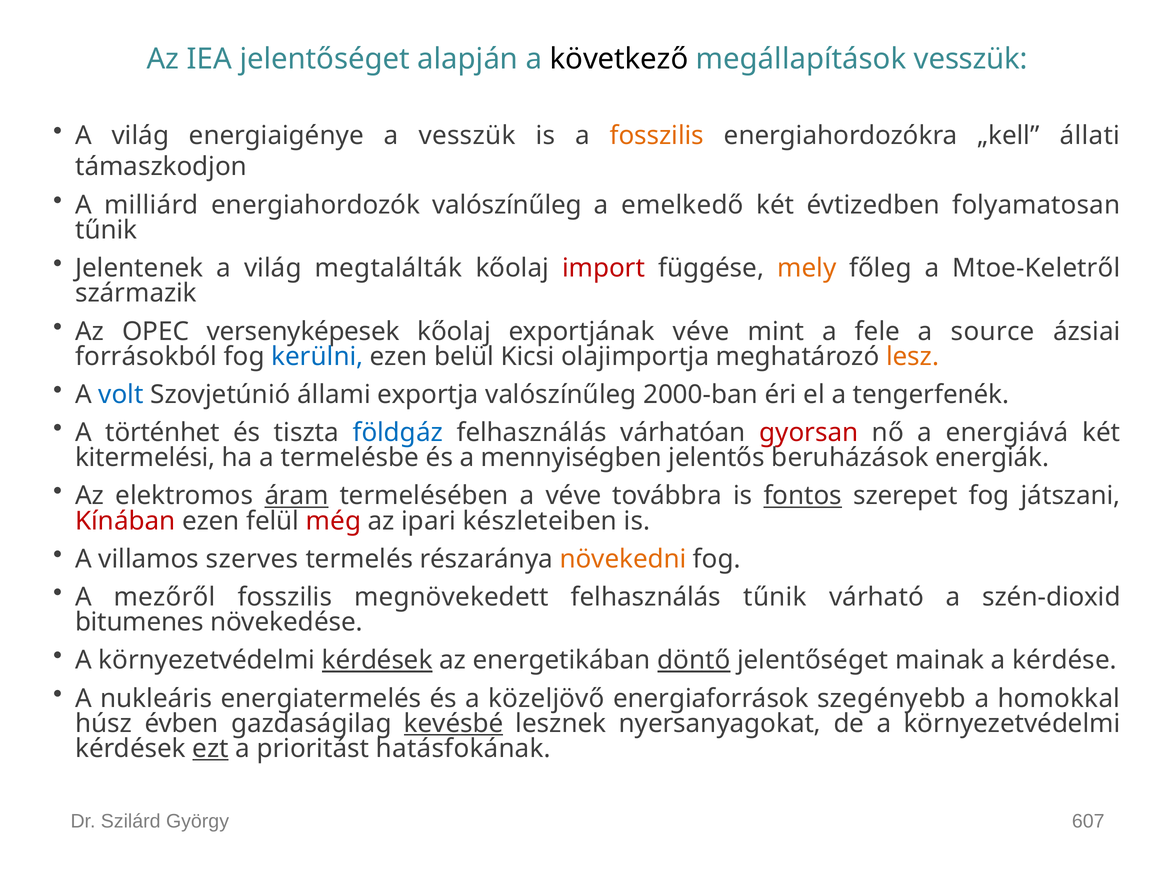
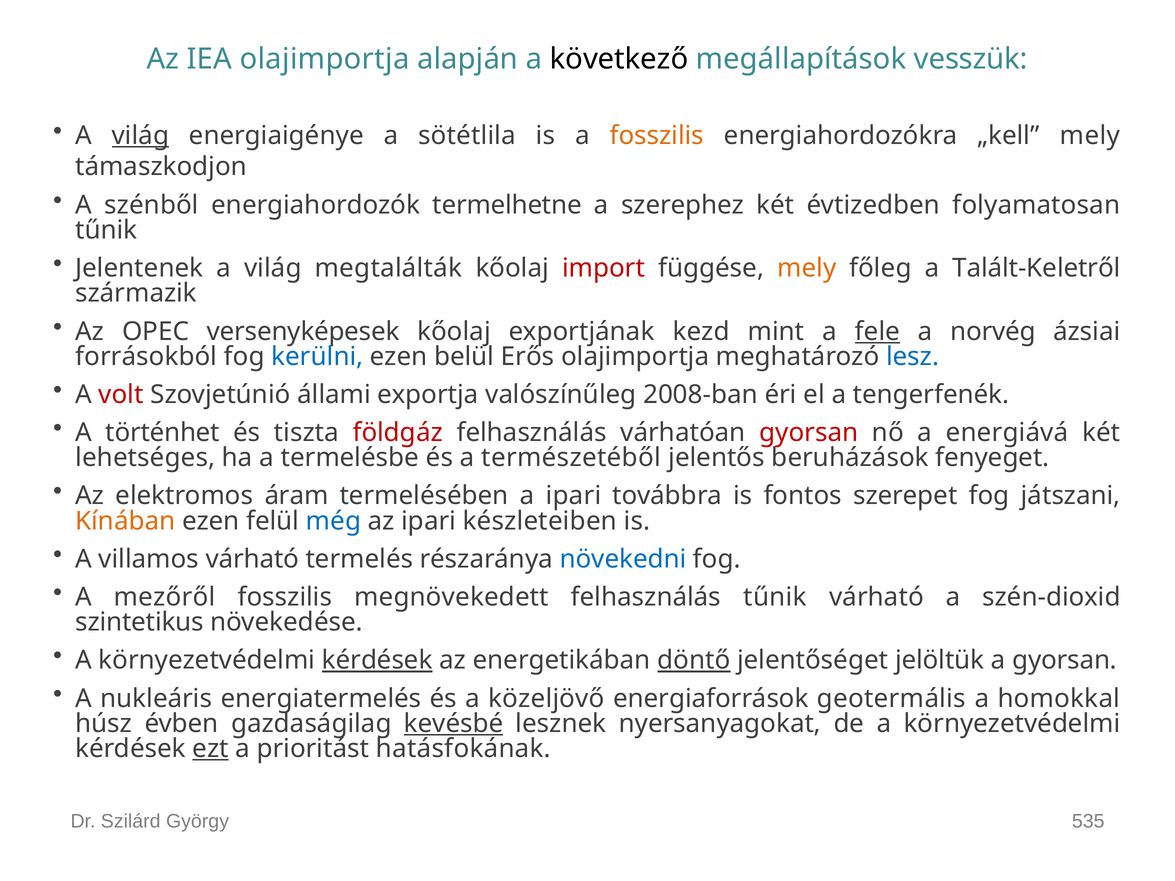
IEA jelentőséget: jelentőséget -> olajimportja
világ at (140, 135) underline: none -> present
a vesszük: vesszük -> sötétlila
„kell állati: állati -> mely
milliárd: milliárd -> szénből
energiahordozók valószínűleg: valószínűleg -> termelhetne
emelkedő: emelkedő -> szerephez
Mtoe-Keletről: Mtoe-Keletről -> Talált-Keletről
exportjának véve: véve -> kezd
fele underline: none -> present
source: source -> norvég
Kicsi: Kicsi -> Erős
lesz colour: orange -> blue
volt colour: blue -> red
2000-ban: 2000-ban -> 2008-ban
földgáz colour: blue -> red
kitermelési: kitermelési -> lehetséges
mennyiségben: mennyiségben -> természetéből
energiák: energiák -> fenyeget
áram underline: present -> none
a véve: véve -> ipari
fontos underline: present -> none
Kínában colour: red -> orange
még colour: red -> blue
villamos szerves: szerves -> várható
növekedni colour: orange -> blue
bitumenes: bitumenes -> szintetikus
mainak: mainak -> jelöltük
a kérdése: kérdése -> gyorsan
szegényebb: szegényebb -> geotermális
607: 607 -> 535
